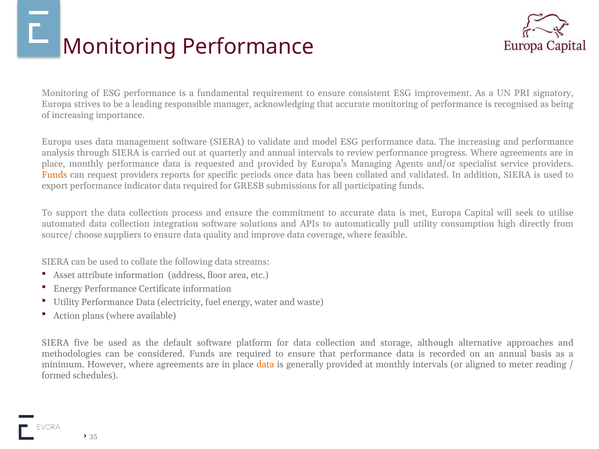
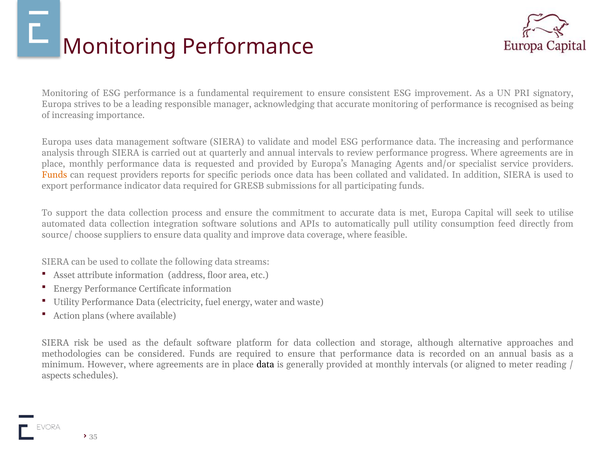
high: high -> feed
five: five -> risk
data at (265, 365) colour: orange -> black
formed: formed -> aspects
